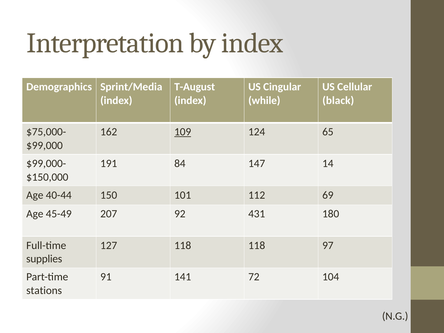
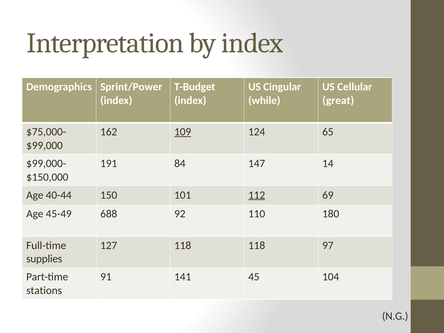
Sprint/Media: Sprint/Media -> Sprint/Power
T-August: T-August -> T-Budget
black: black -> great
112 underline: none -> present
207: 207 -> 688
431: 431 -> 110
72: 72 -> 45
